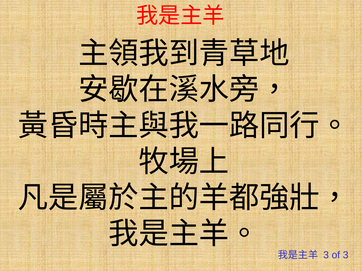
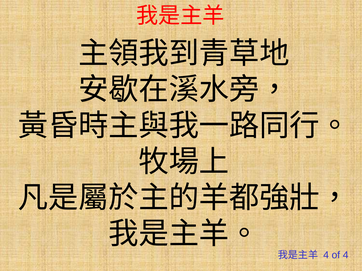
3 at (326, 255): 3 -> 4
of 3: 3 -> 4
